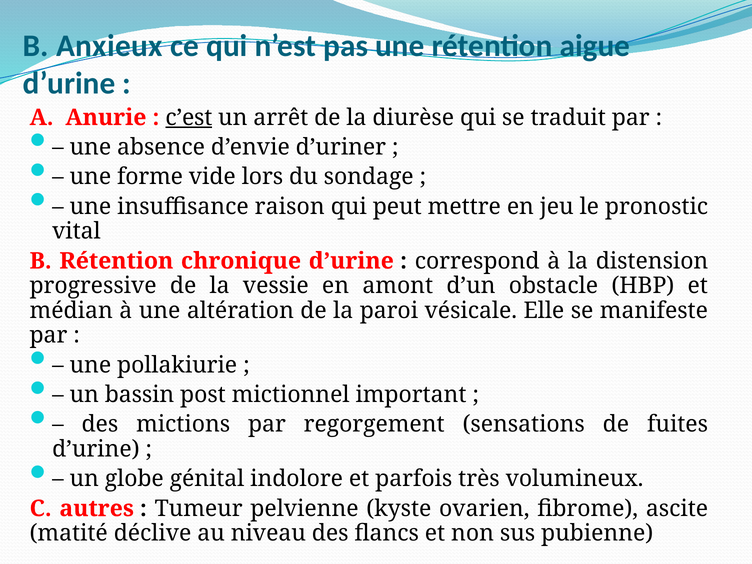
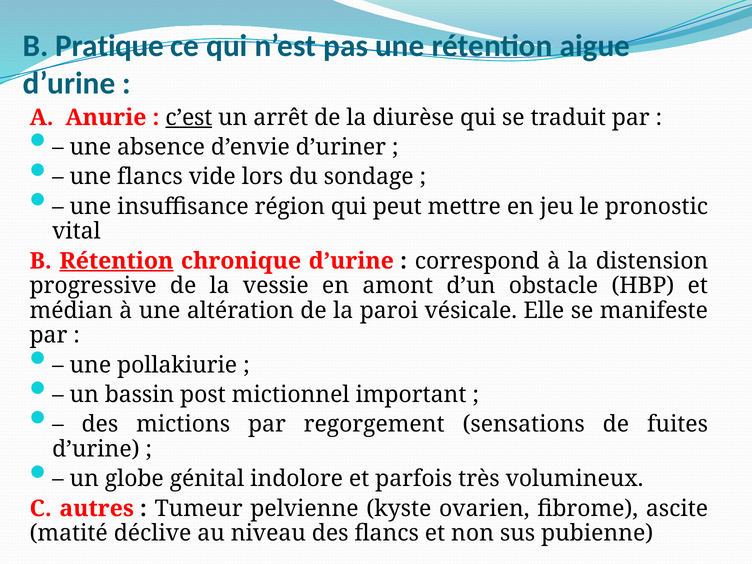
Anxieux: Anxieux -> Pratique
une forme: forme -> flancs
raison: raison -> région
Rétention at (116, 261) underline: none -> present
